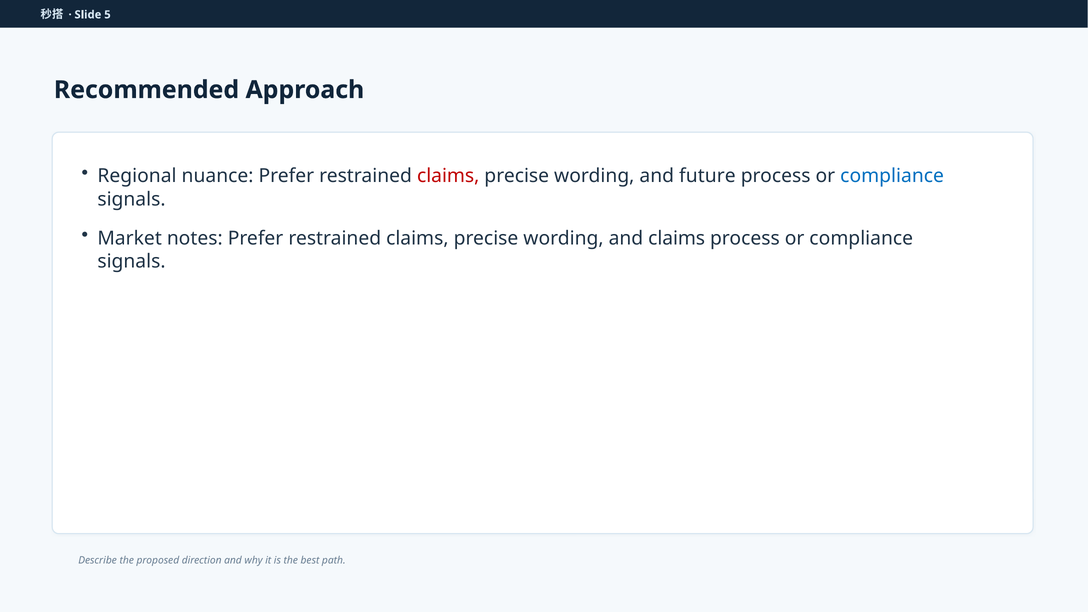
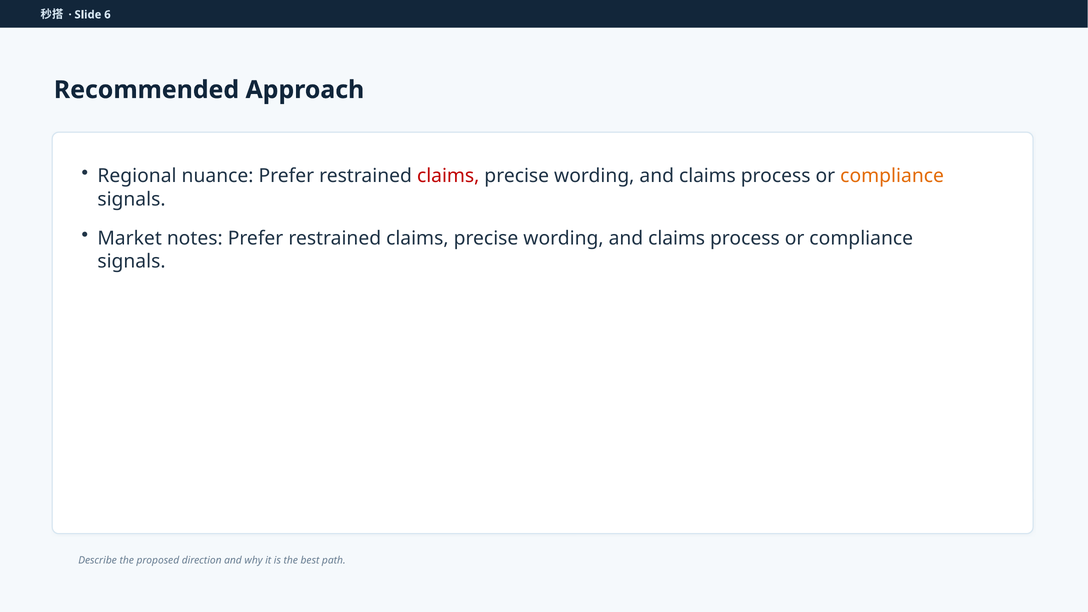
5: 5 -> 6
future at (707, 176): future -> claims
compliance at (892, 176) colour: blue -> orange
